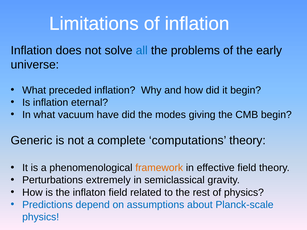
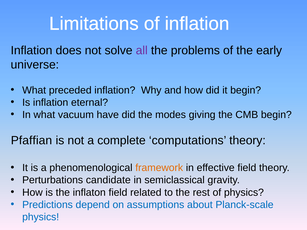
all colour: blue -> purple
Generic: Generic -> Pfaffian
extremely: extremely -> candidate
